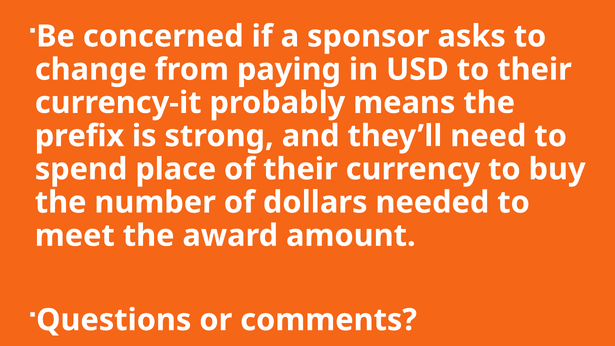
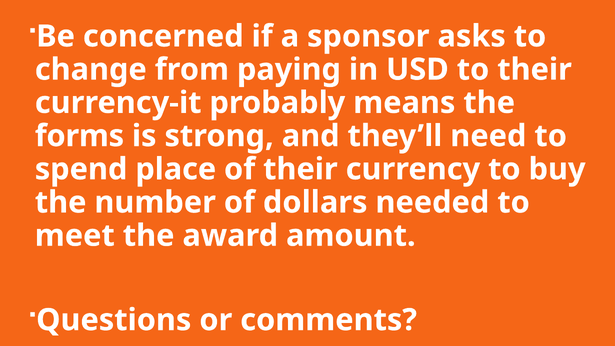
prefix: prefix -> forms
